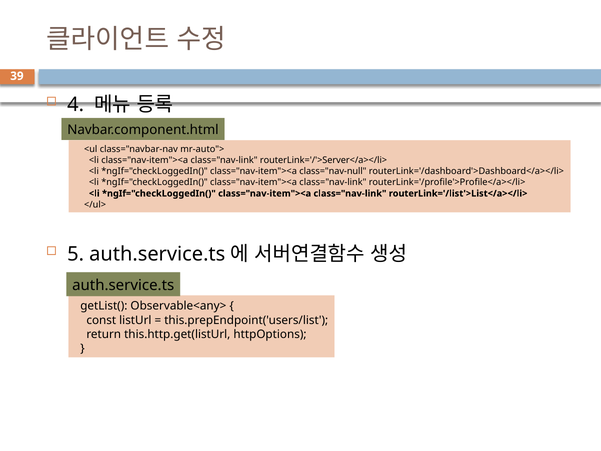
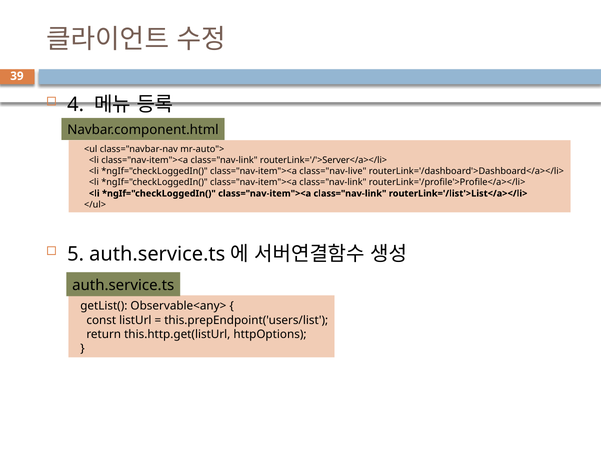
class="nav-null: class="nav-null -> class="nav-live
